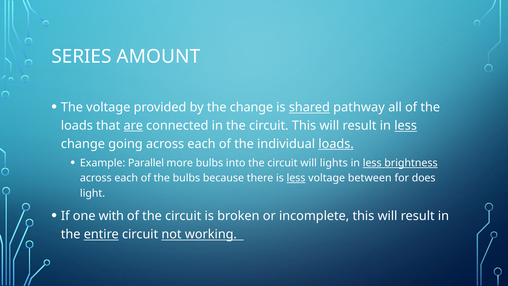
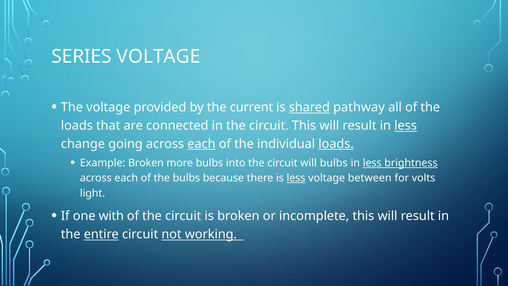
SERIES AMOUNT: AMOUNT -> VOLTAGE
the change: change -> current
are underline: present -> none
each at (201, 144) underline: none -> present
Example Parallel: Parallel -> Broken
will lights: lights -> bulbs
does: does -> volts
